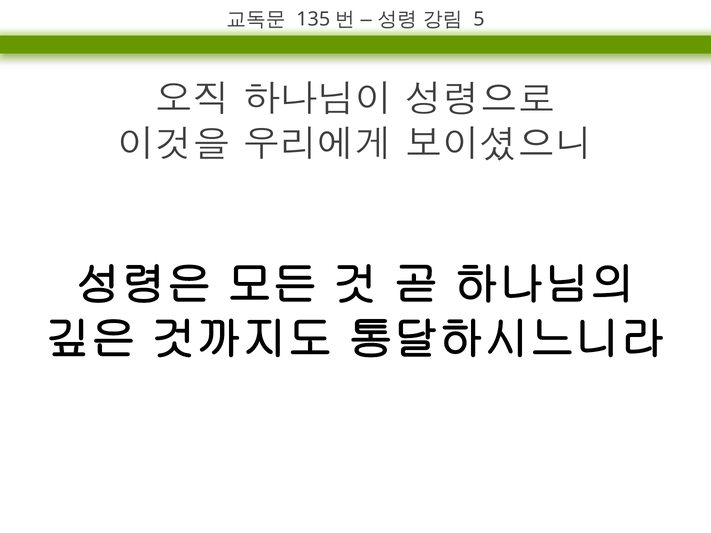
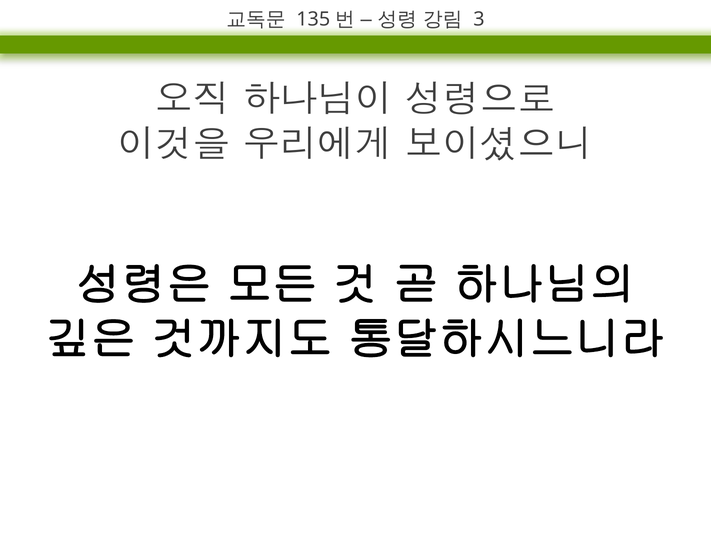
5: 5 -> 3
